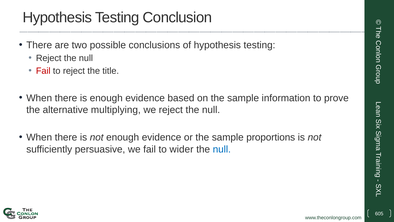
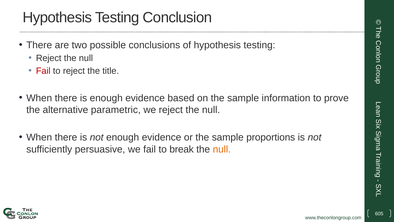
multiplying: multiplying -> parametric
wider: wider -> break
null at (222, 149) colour: blue -> orange
